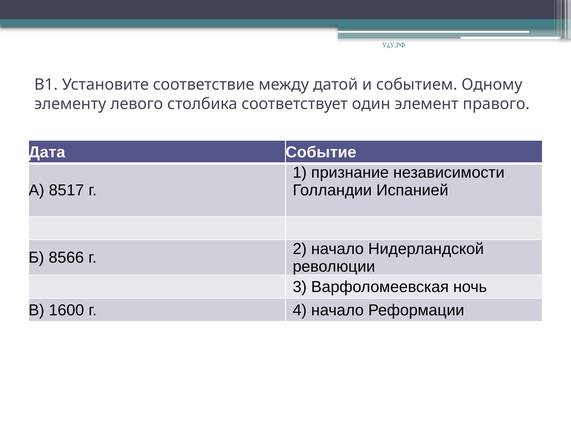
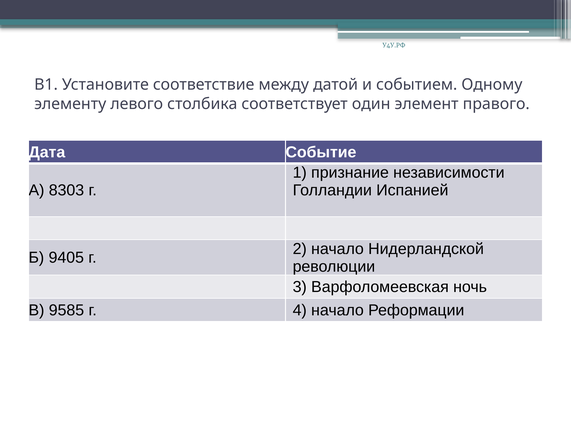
8517: 8517 -> 8303
8566: 8566 -> 9405
1600: 1600 -> 9585
